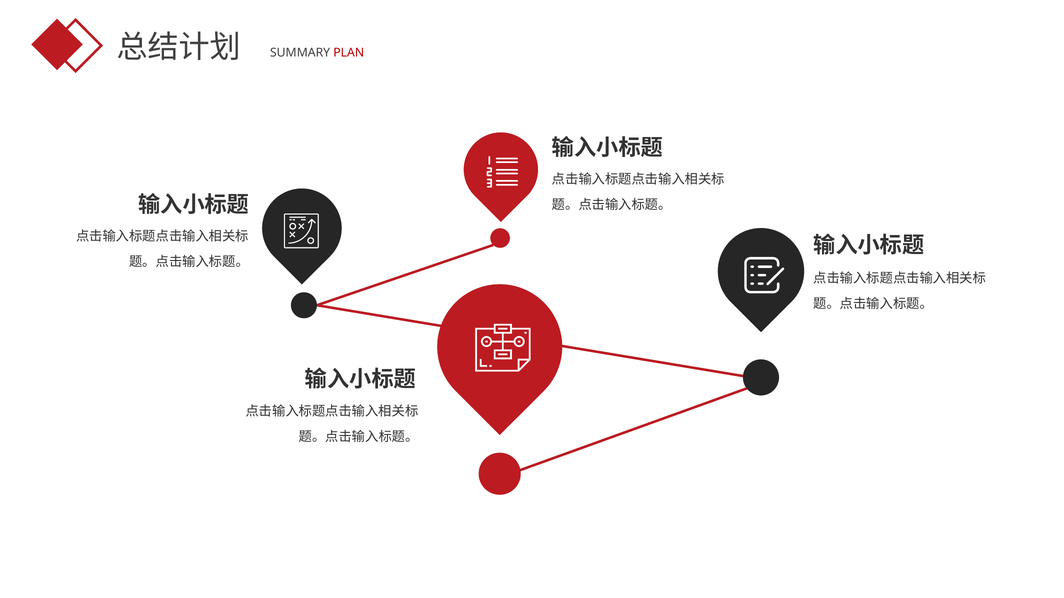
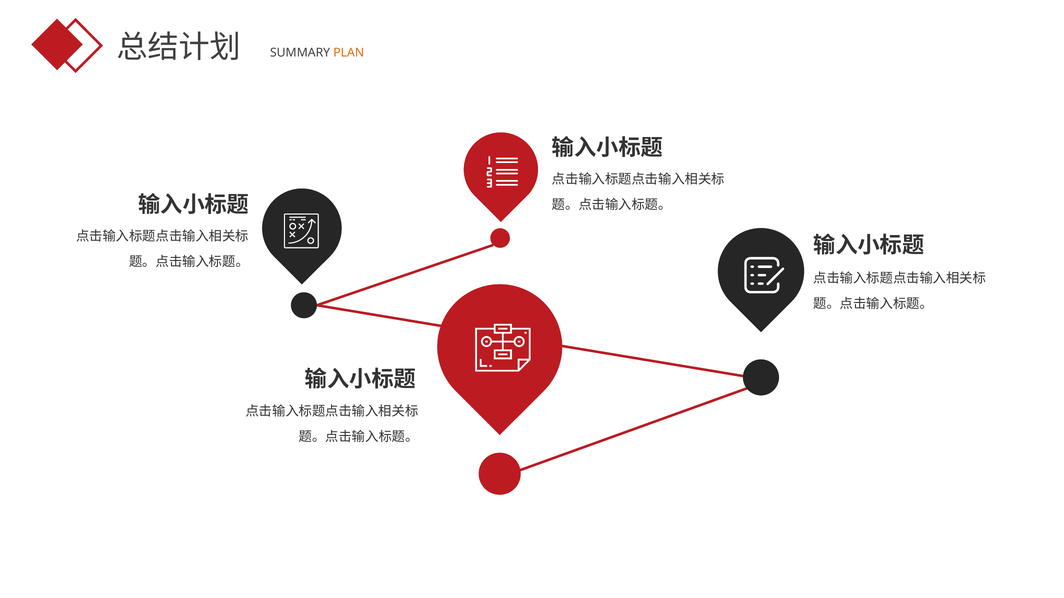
PLAN colour: red -> orange
